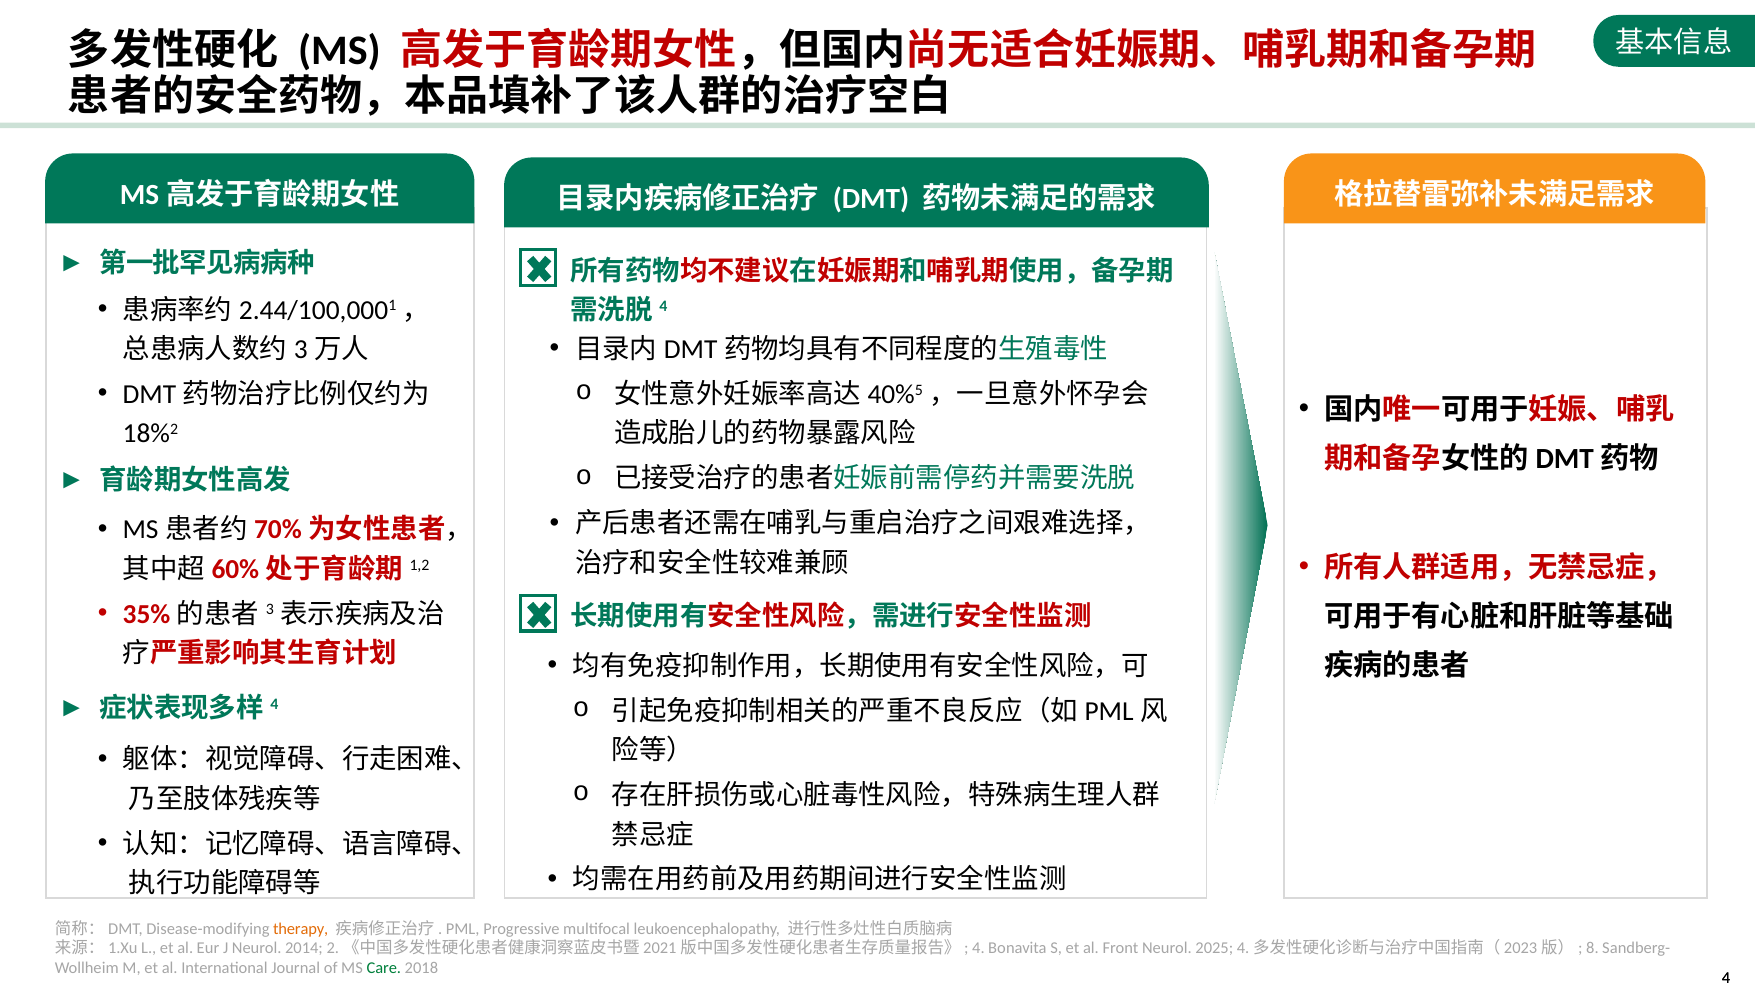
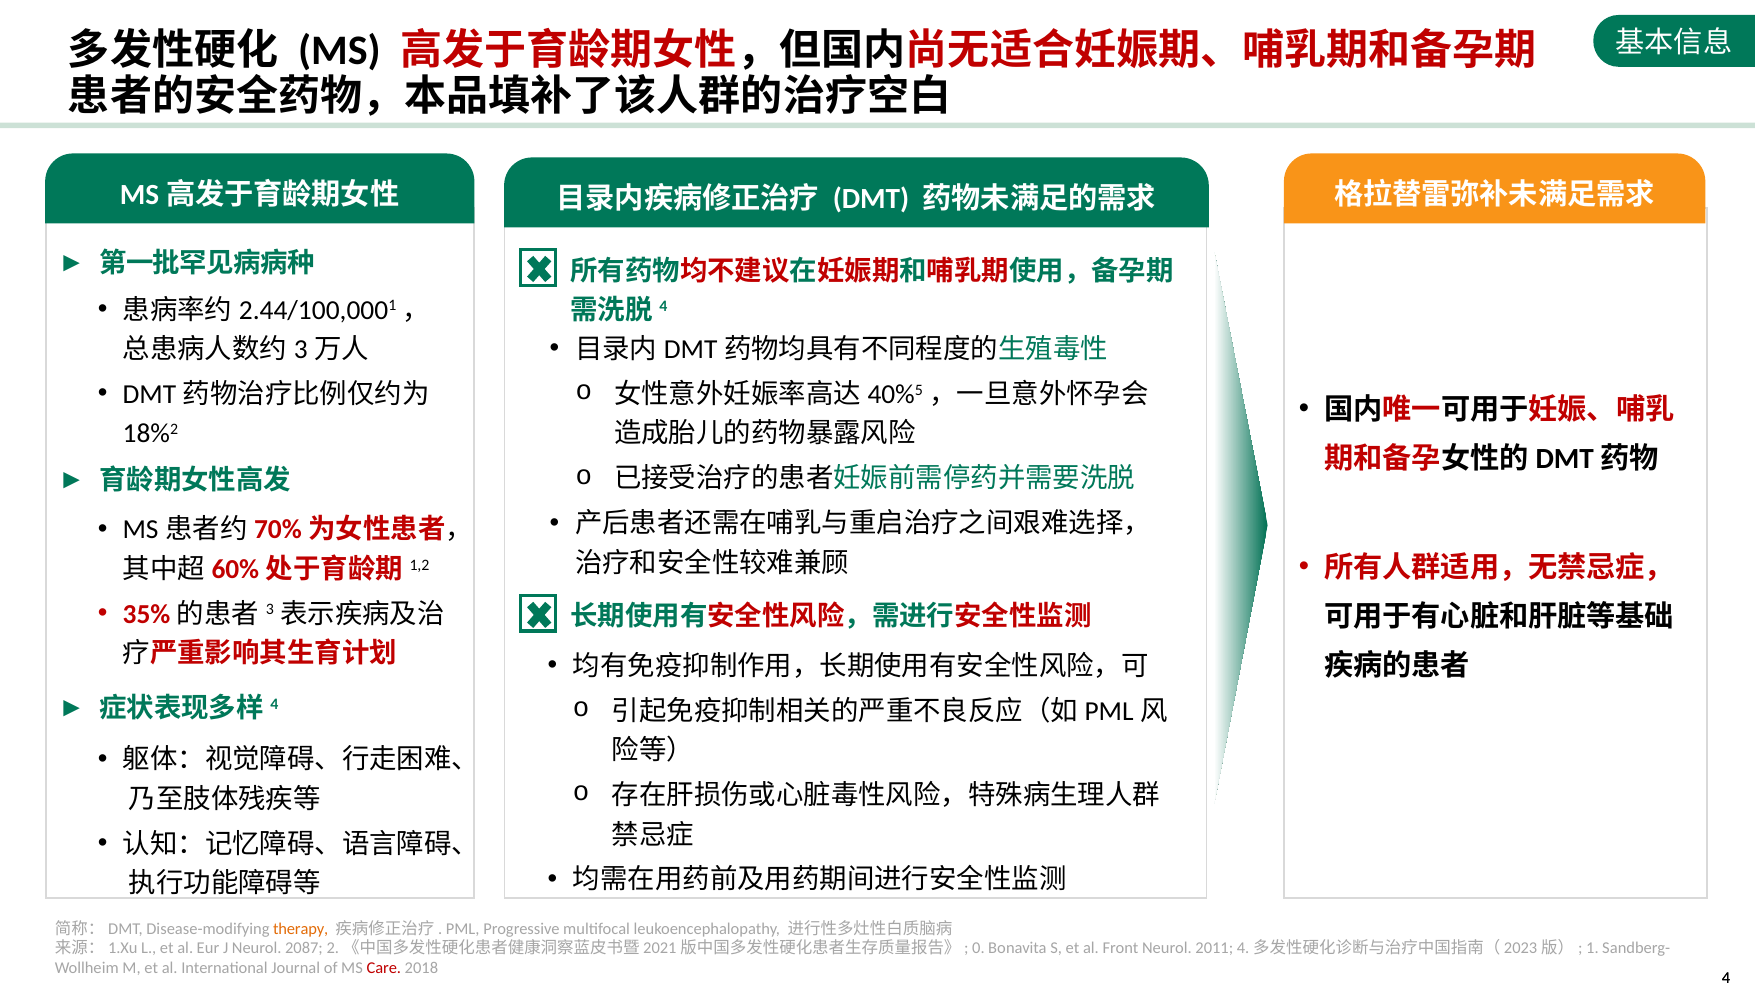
2014: 2014 -> 2087
4: 4 -> 0
2025: 2025 -> 2011
8: 8 -> 1
Care colour: green -> red
